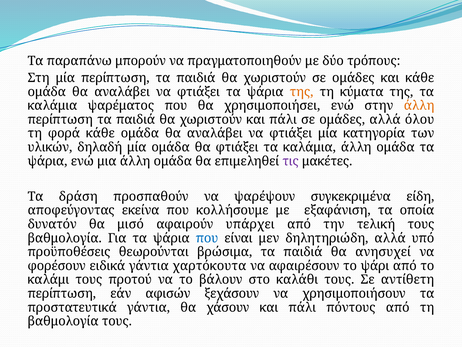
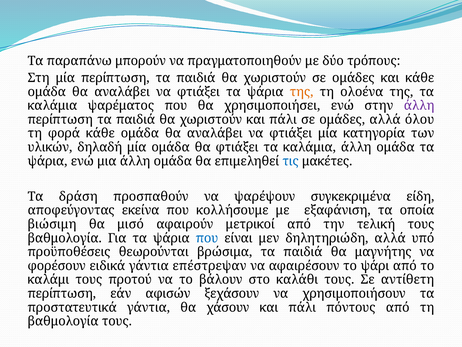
κύματα: κύματα -> ολοένα
άλλη at (419, 105) colour: orange -> purple
τις colour: purple -> blue
δυνατόν: δυνατόν -> βιώσιμη
υπάρχει: υπάρχει -> μετρικοί
ανησυχεί: ανησυχεί -> μαγνήτης
χαρτόκουτα: χαρτόκουτα -> επέστρεψαν
